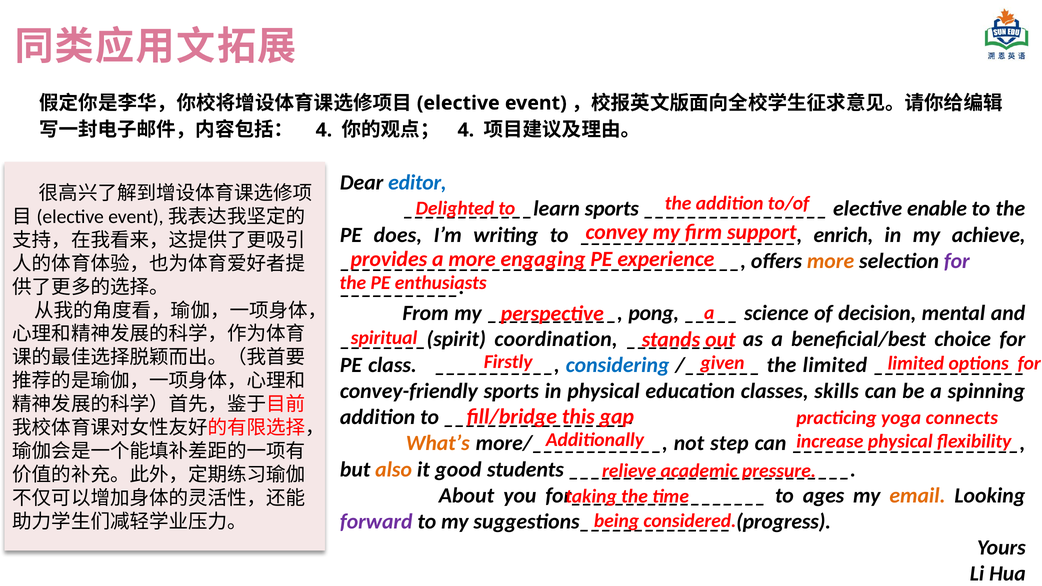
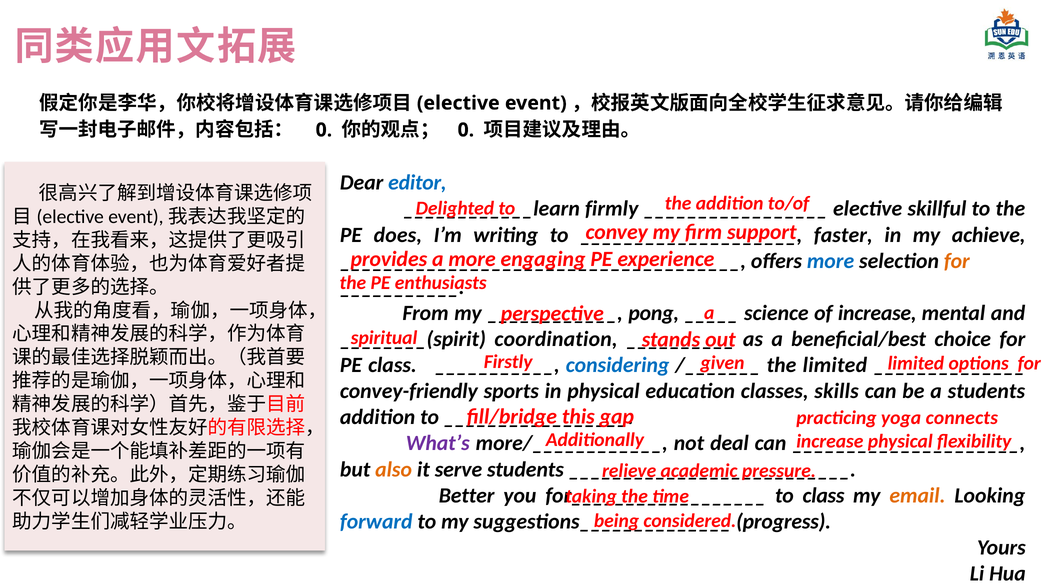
4 at (324, 130): 4 -> 0
4 at (466, 130): 4 -> 0
sports at (612, 209): sports -> firmly
enable: enable -> skillful
enrich: enrich -> faster
more at (831, 261) colour: orange -> blue
for at (957, 261) colour: purple -> orange
of decision: decision -> increase
a spinning: spinning -> students
What’s colour: orange -> purple
step: step -> deal
good: good -> serve
About: About -> Better
to ages: ages -> class
forward colour: purple -> blue
